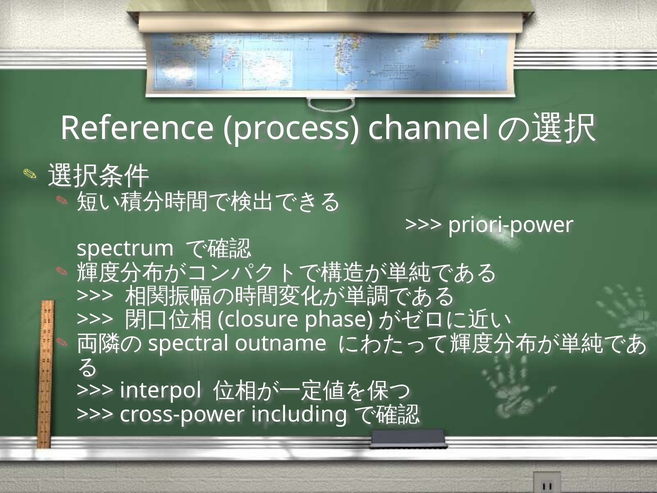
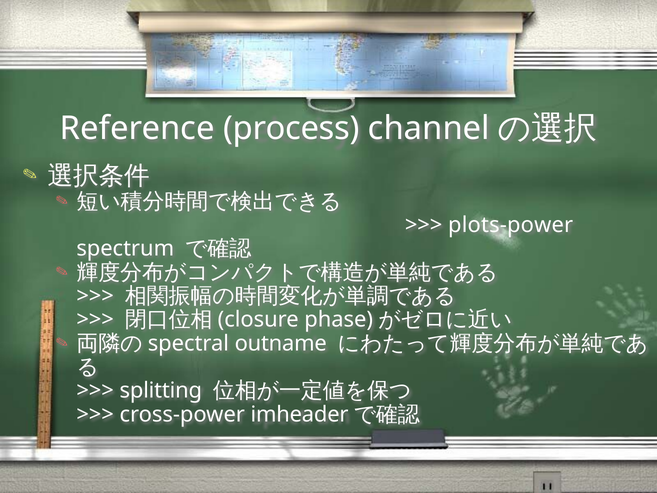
priori-power: priori-power -> plots-power
interpol: interpol -> splitting
including: including -> imheader
